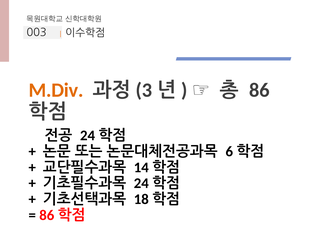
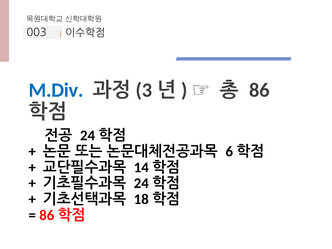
M.Div colour: orange -> blue
